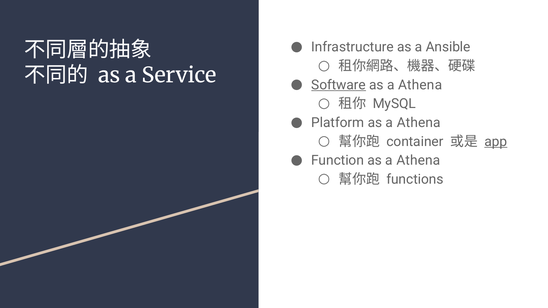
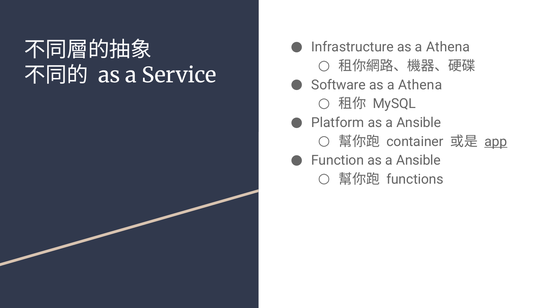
Infrastructure as a Ansible: Ansible -> Athena
Software underline: present -> none
Platform as a Athena: Athena -> Ansible
Function as a Athena: Athena -> Ansible
